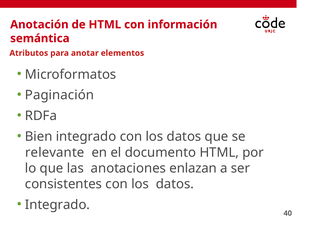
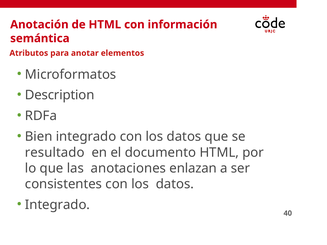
Paginación: Paginación -> Description
relevante: relevante -> resultado
